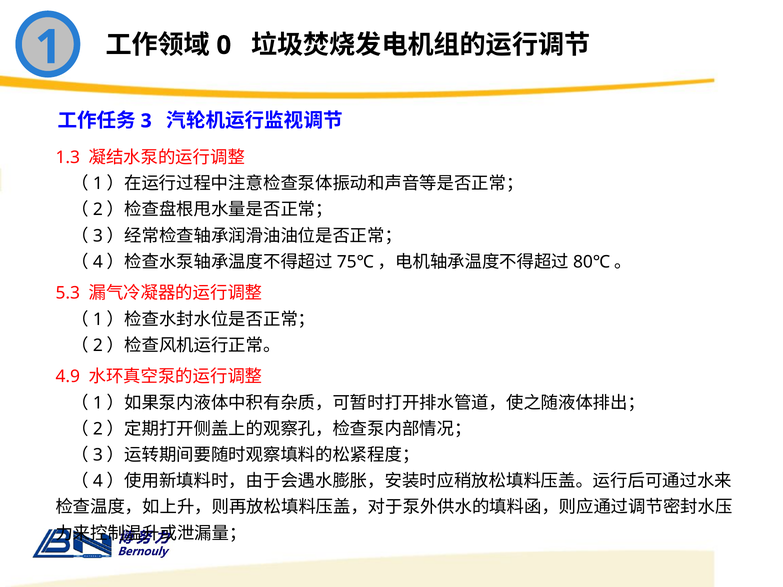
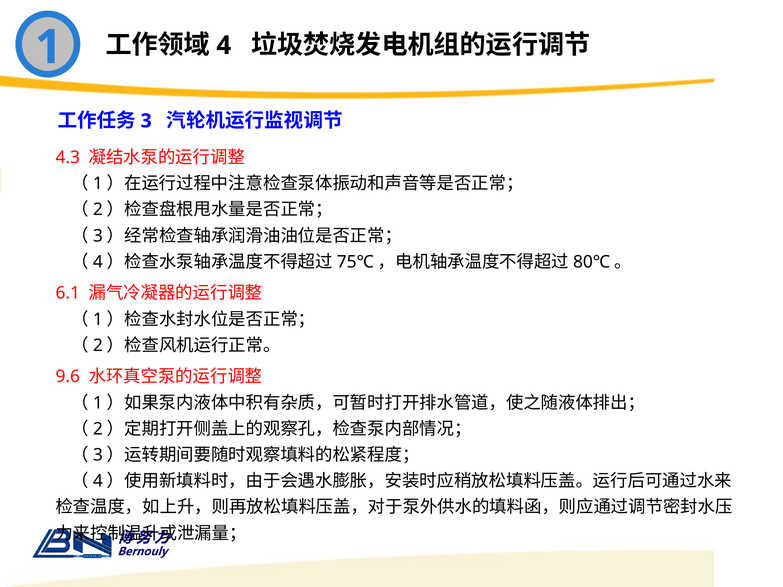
0: 0 -> 4
1.3: 1.3 -> 4.3
5.3: 5.3 -> 6.1
4.9: 4.9 -> 9.6
